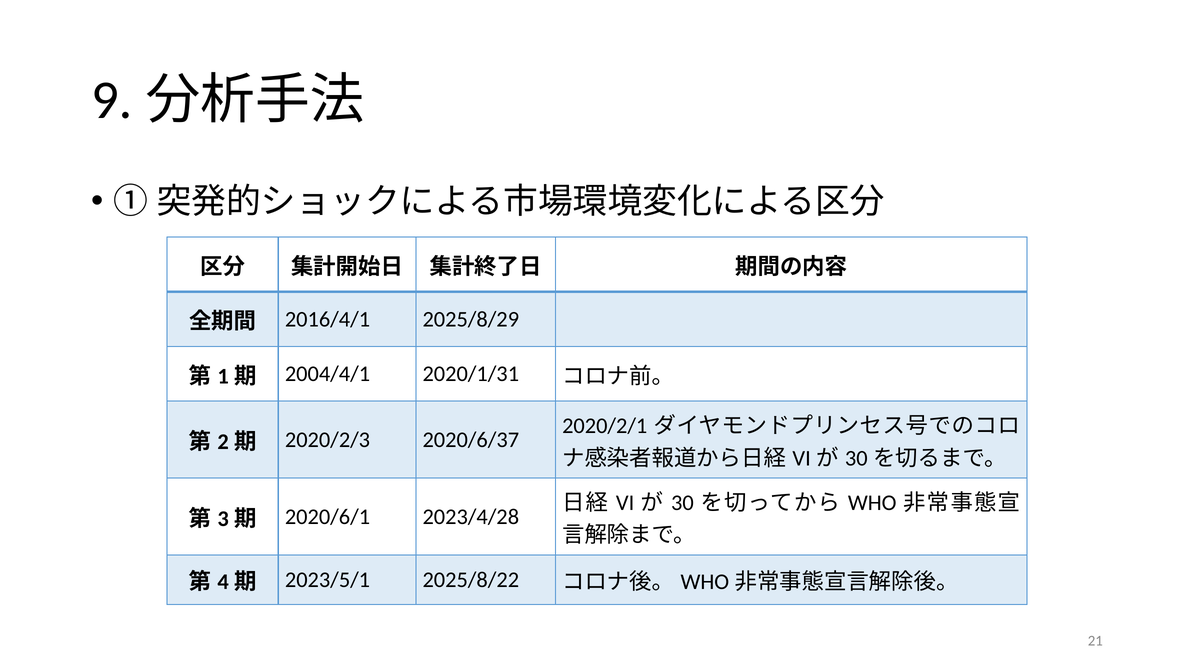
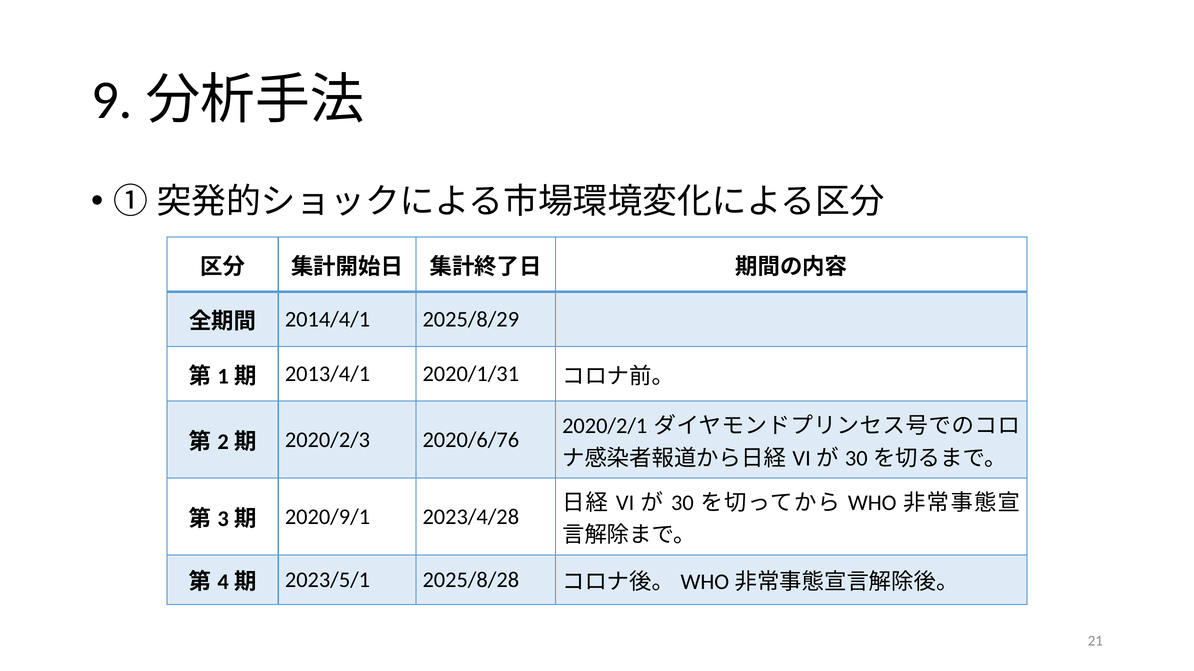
2016/4/1: 2016/4/1 -> 2014/4/1
2004/4/1: 2004/4/1 -> 2013/4/1
2020/6/37: 2020/6/37 -> 2020/6/76
2020/6/1: 2020/6/1 -> 2020/9/1
2025/8/22: 2025/8/22 -> 2025/8/28
